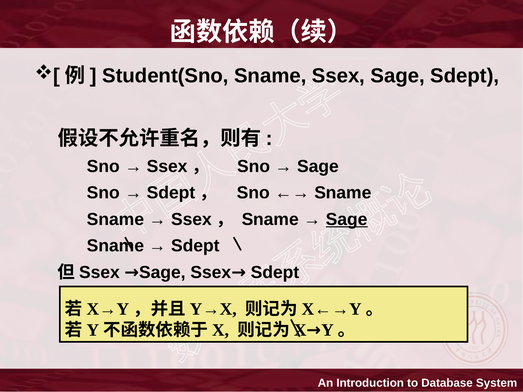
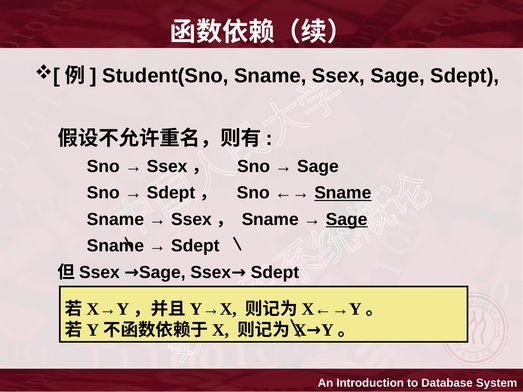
Sname at (343, 193) underline: none -> present
